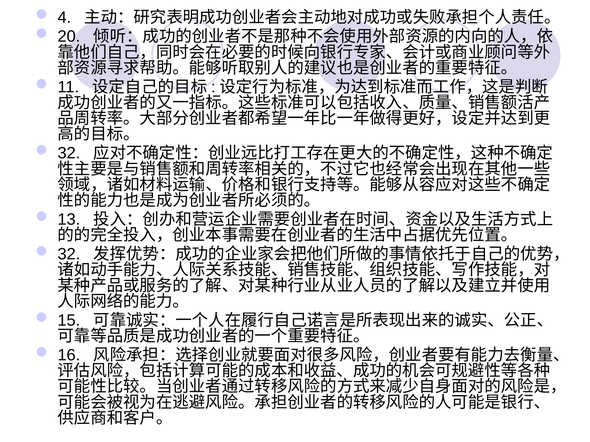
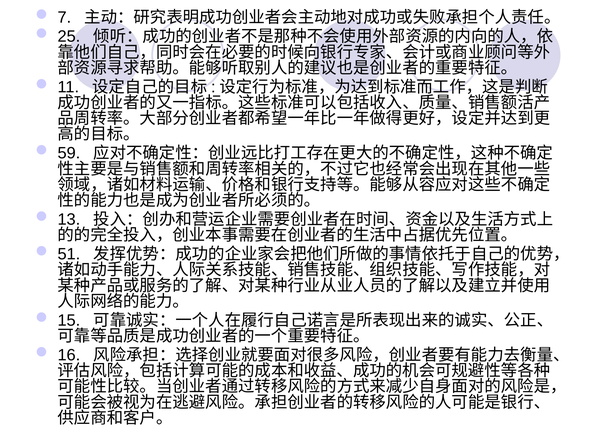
4: 4 -> 7
20: 20 -> 25
32 at (69, 153): 32 -> 59
32 at (69, 254): 32 -> 51
